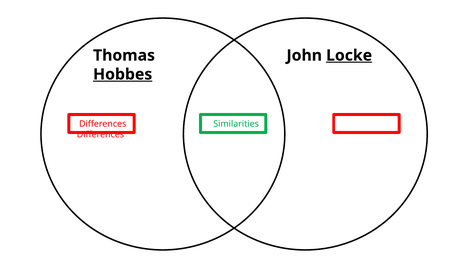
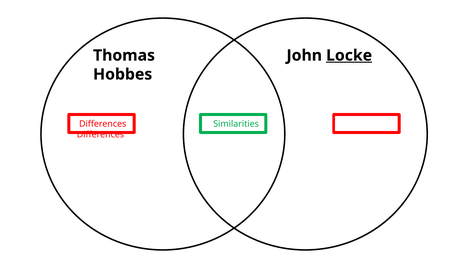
Hobbes underline: present -> none
